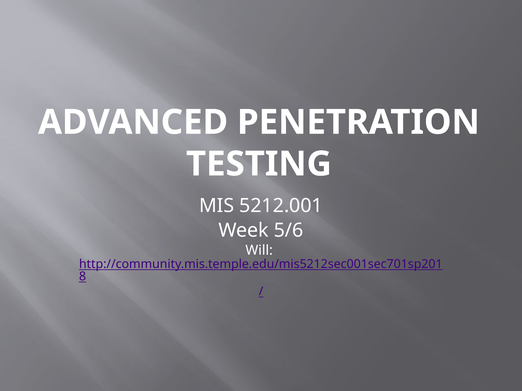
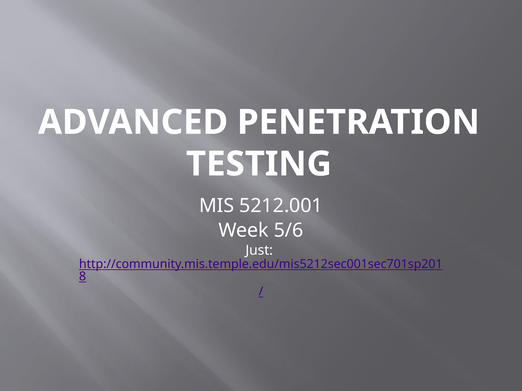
Will: Will -> Just
